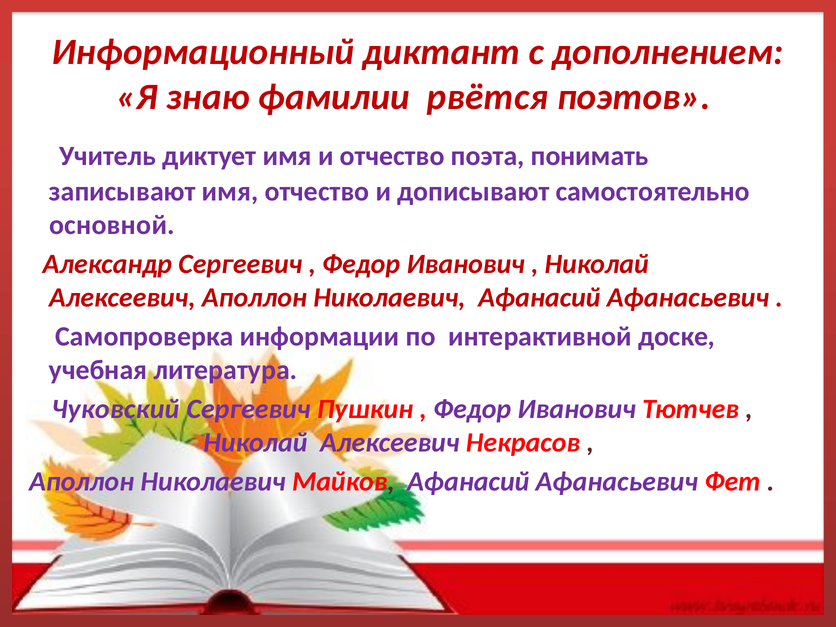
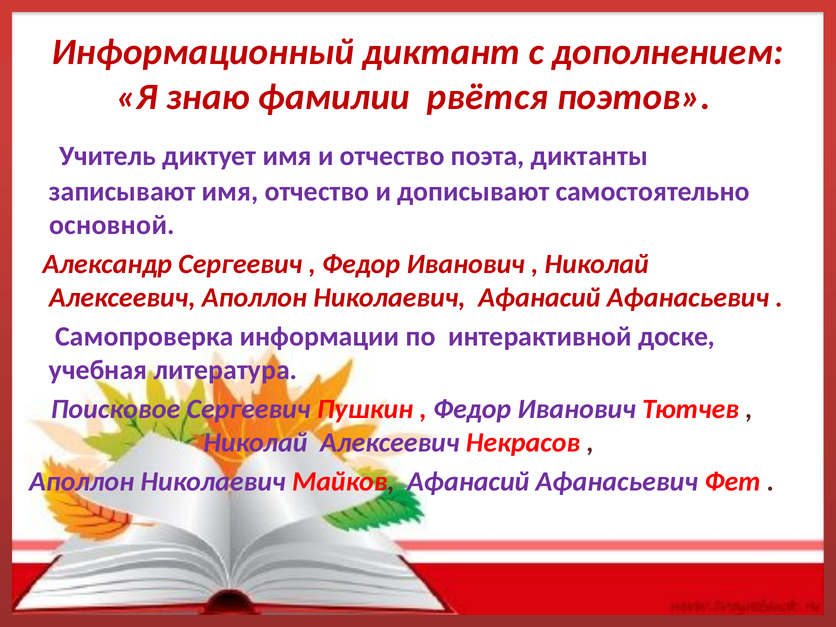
понимать: понимать -> диктанты
Чуковский: Чуковский -> Поисковое
